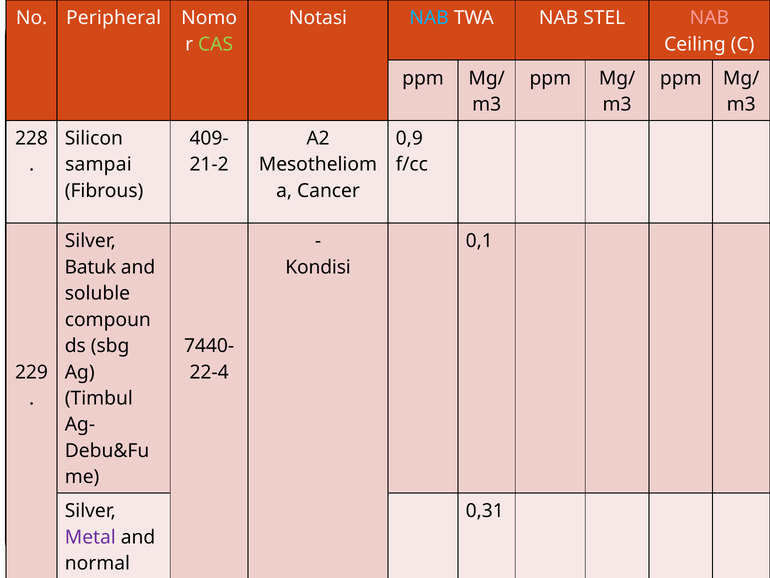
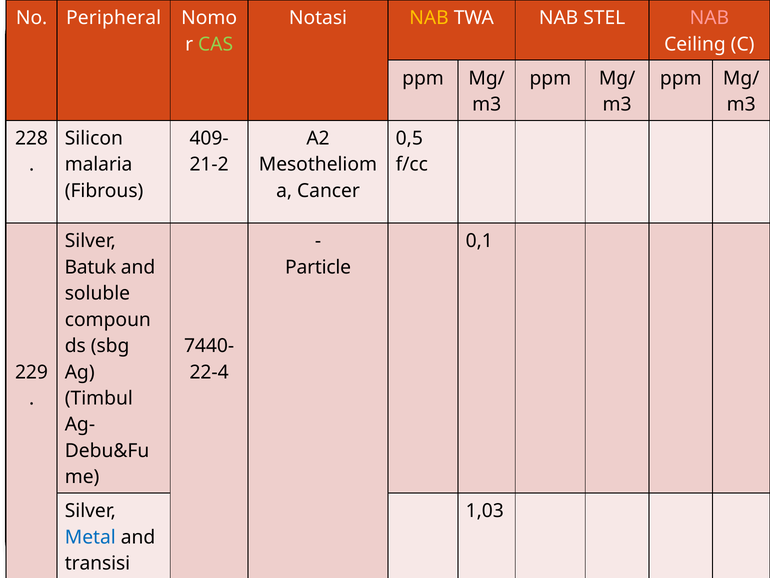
NAB at (429, 18) colour: light blue -> yellow
0,9: 0,9 -> 0,5
sampai: sampai -> malaria
Kondisi: Kondisi -> Particle
0,31: 0,31 -> 1,03
Metal colour: purple -> blue
normal: normal -> transisi
